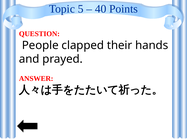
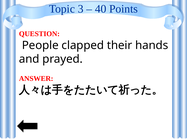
5: 5 -> 3
